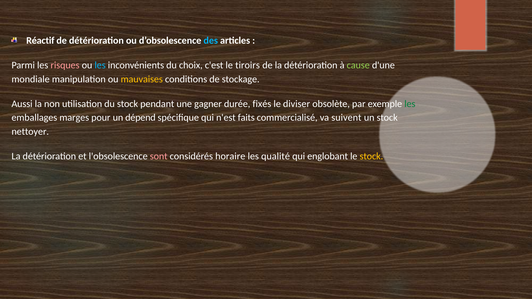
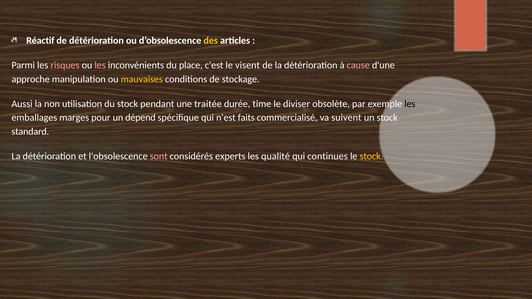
des colour: light blue -> yellow
les at (100, 65) colour: light blue -> pink
choix: choix -> place
tiroirs: tiroirs -> visent
cause colour: light green -> pink
mondiale: mondiale -> approche
gagner: gagner -> traitée
fixés: fixés -> time
les at (410, 104) colour: green -> black
nettoyer: nettoyer -> standard
horaire: horaire -> experts
englobant: englobant -> continues
